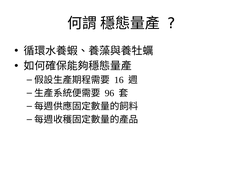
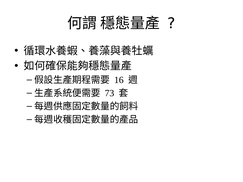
96: 96 -> 73
